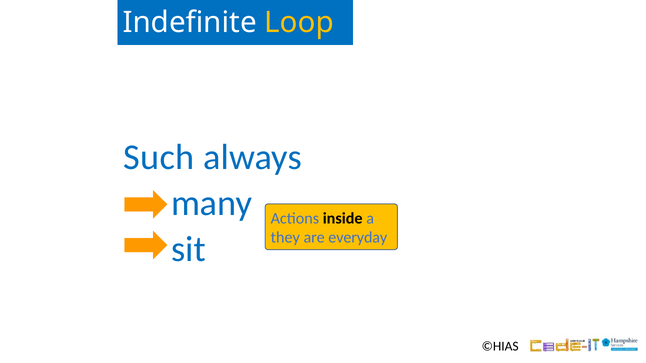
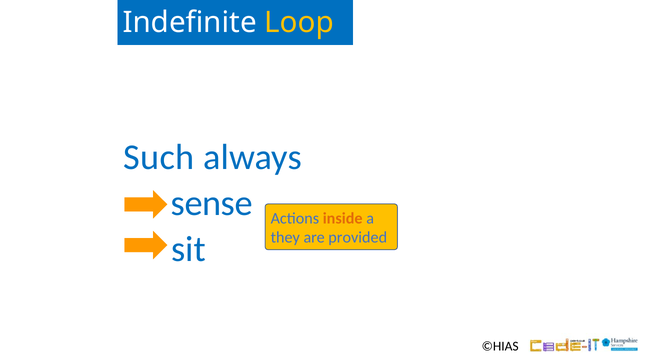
many: many -> sense
inside colour: black -> orange
everyday: everyday -> provided
